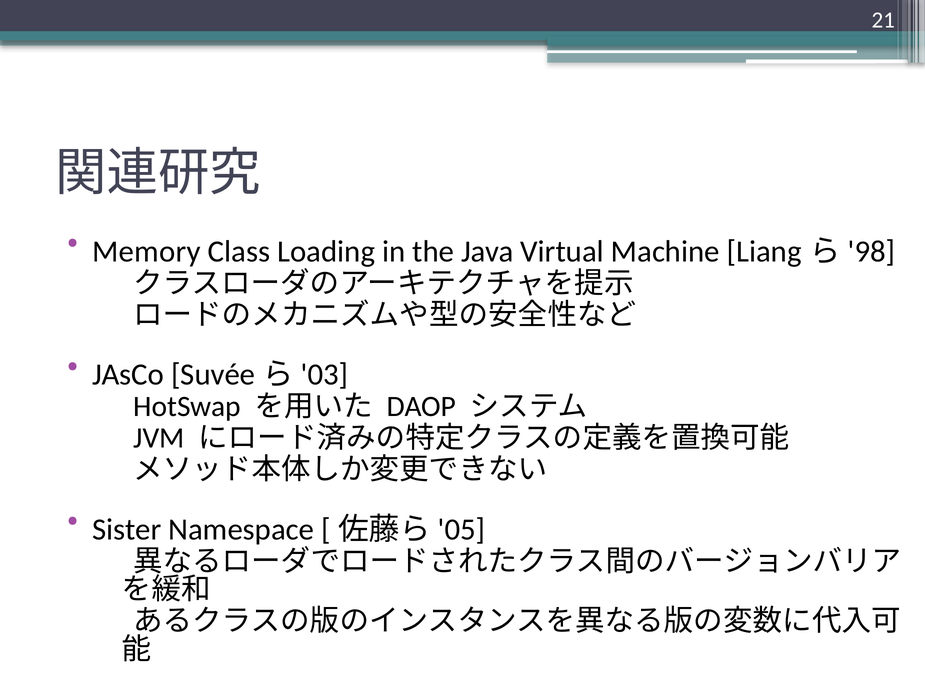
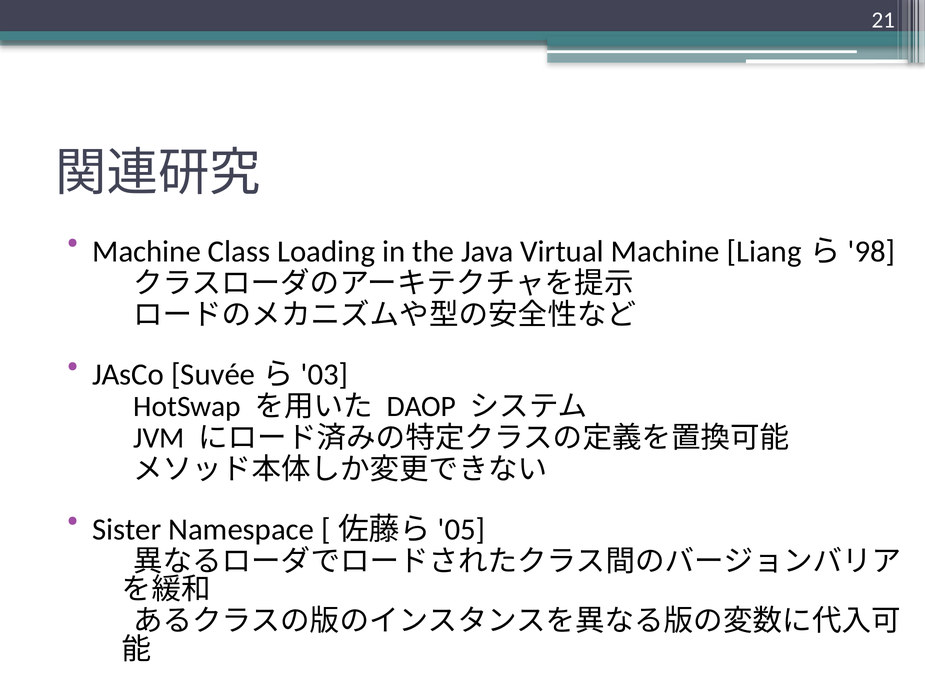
Memory at (147, 252): Memory -> Machine
